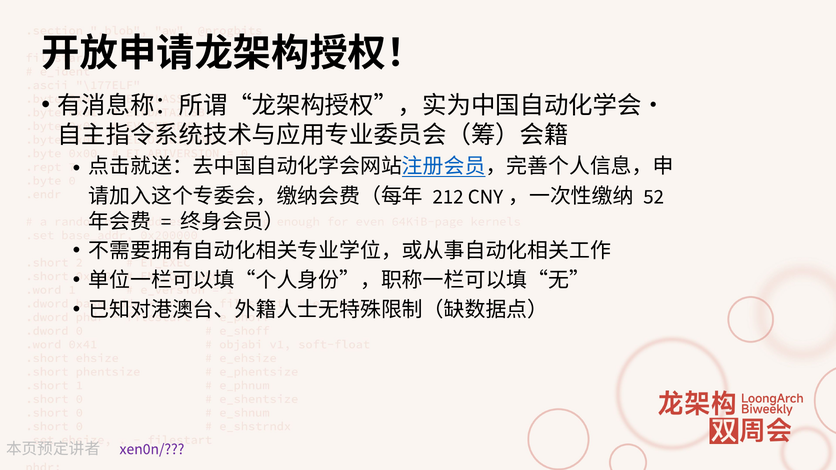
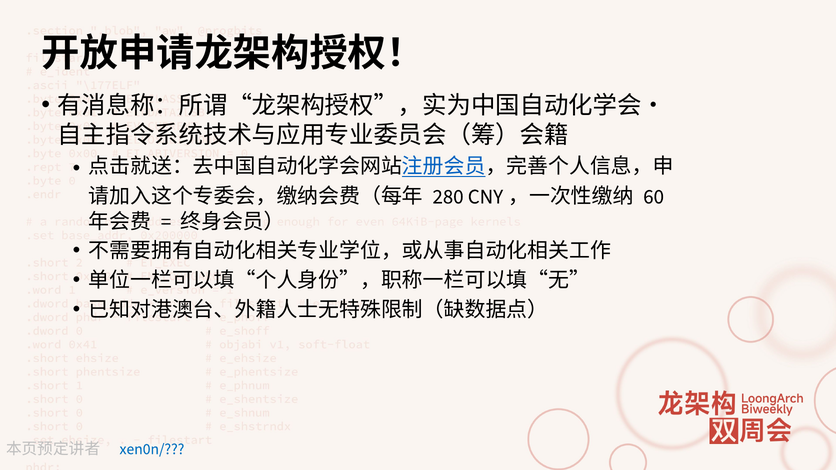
212: 212 -> 280
52: 52 -> 60
xen0n/ colour: purple -> blue
